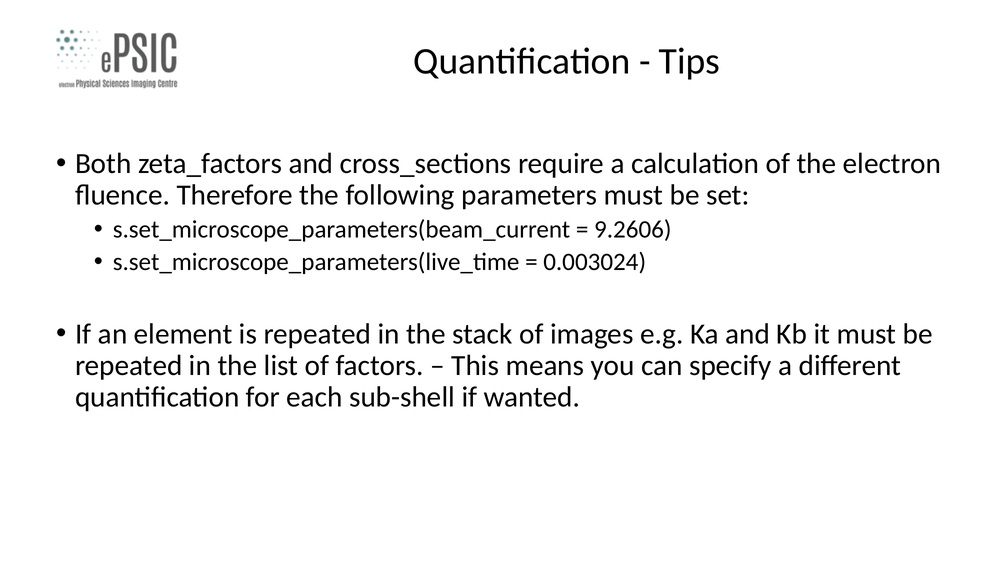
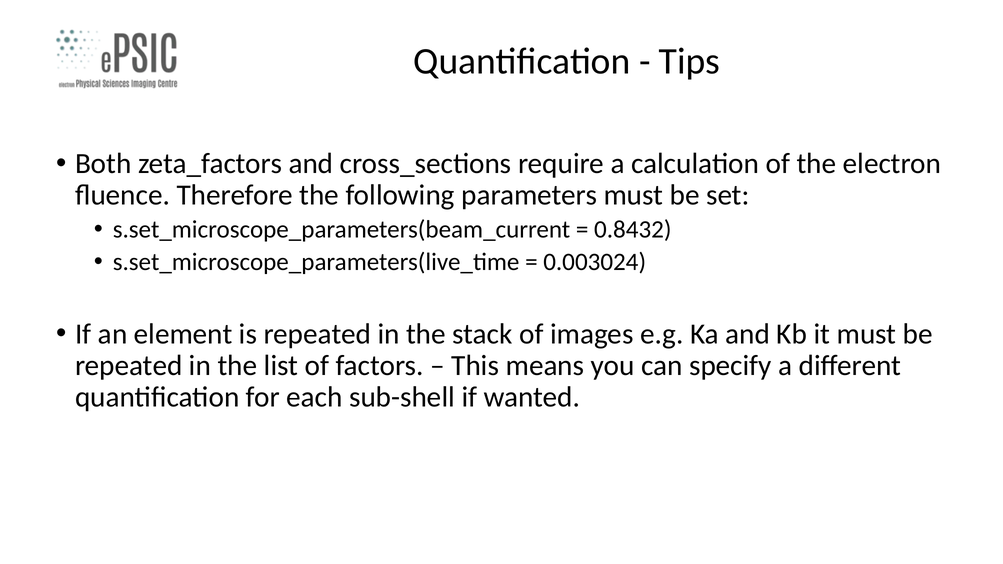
9.2606: 9.2606 -> 0.8432
